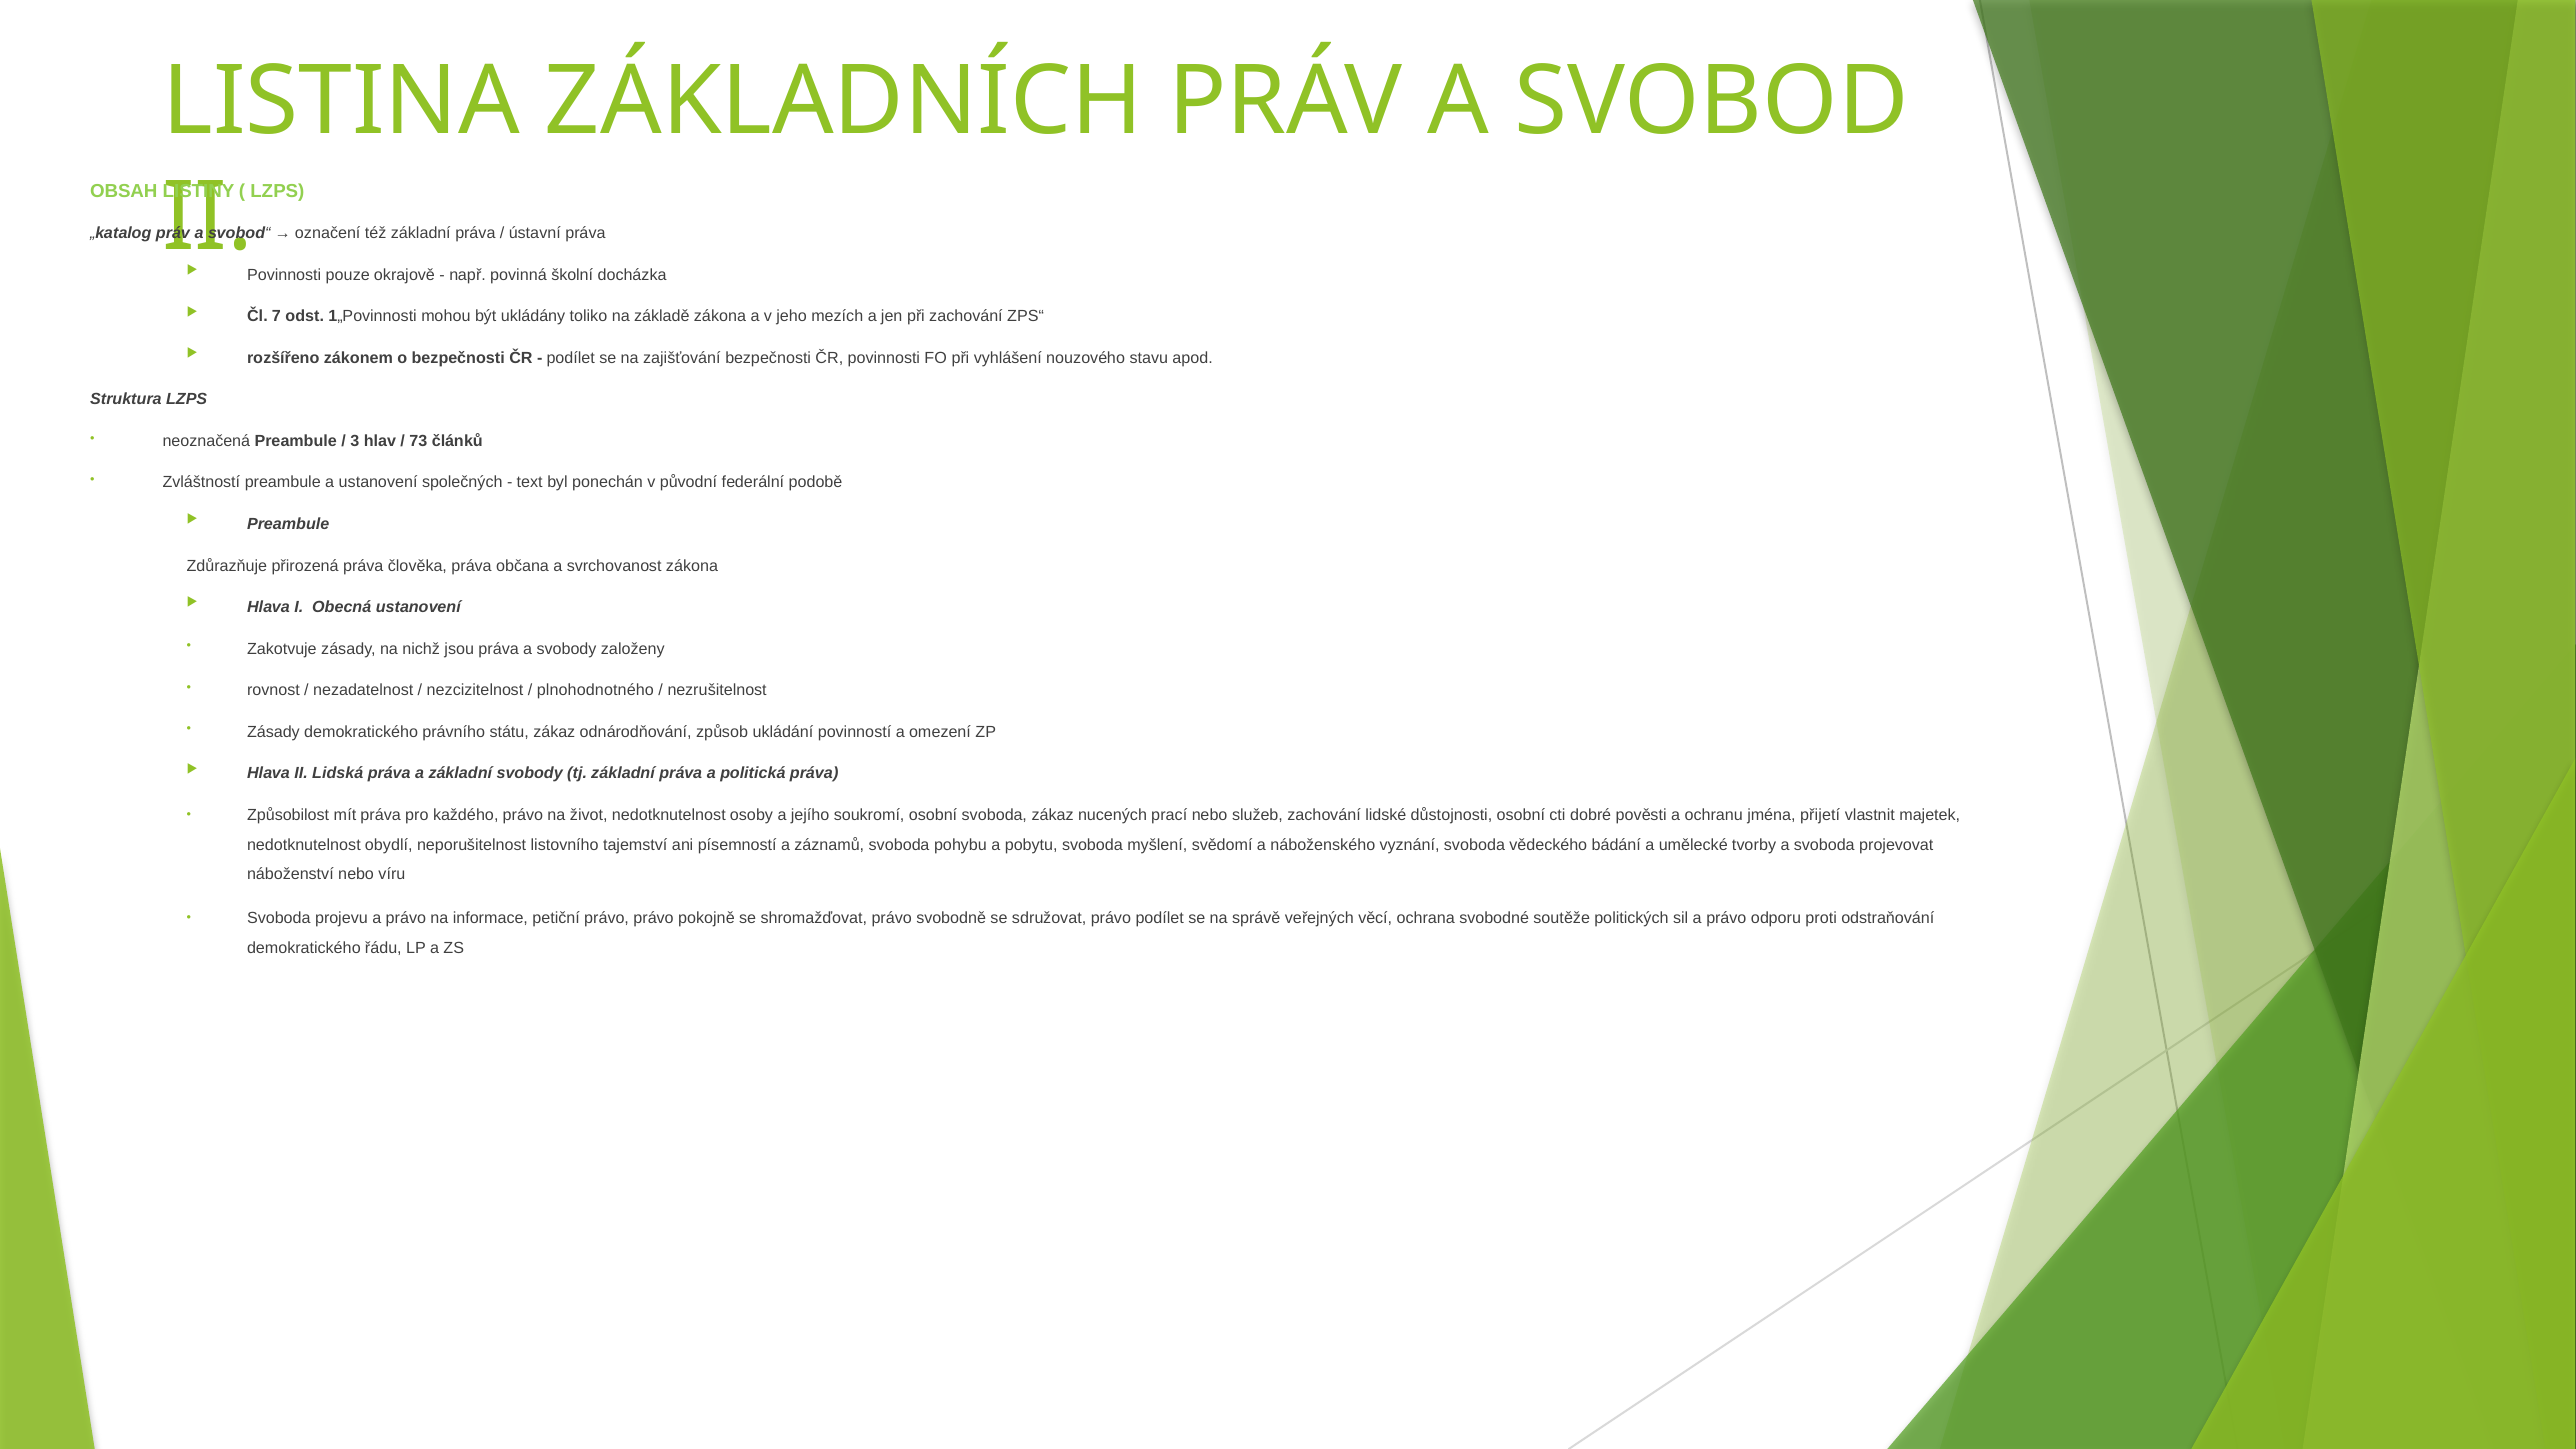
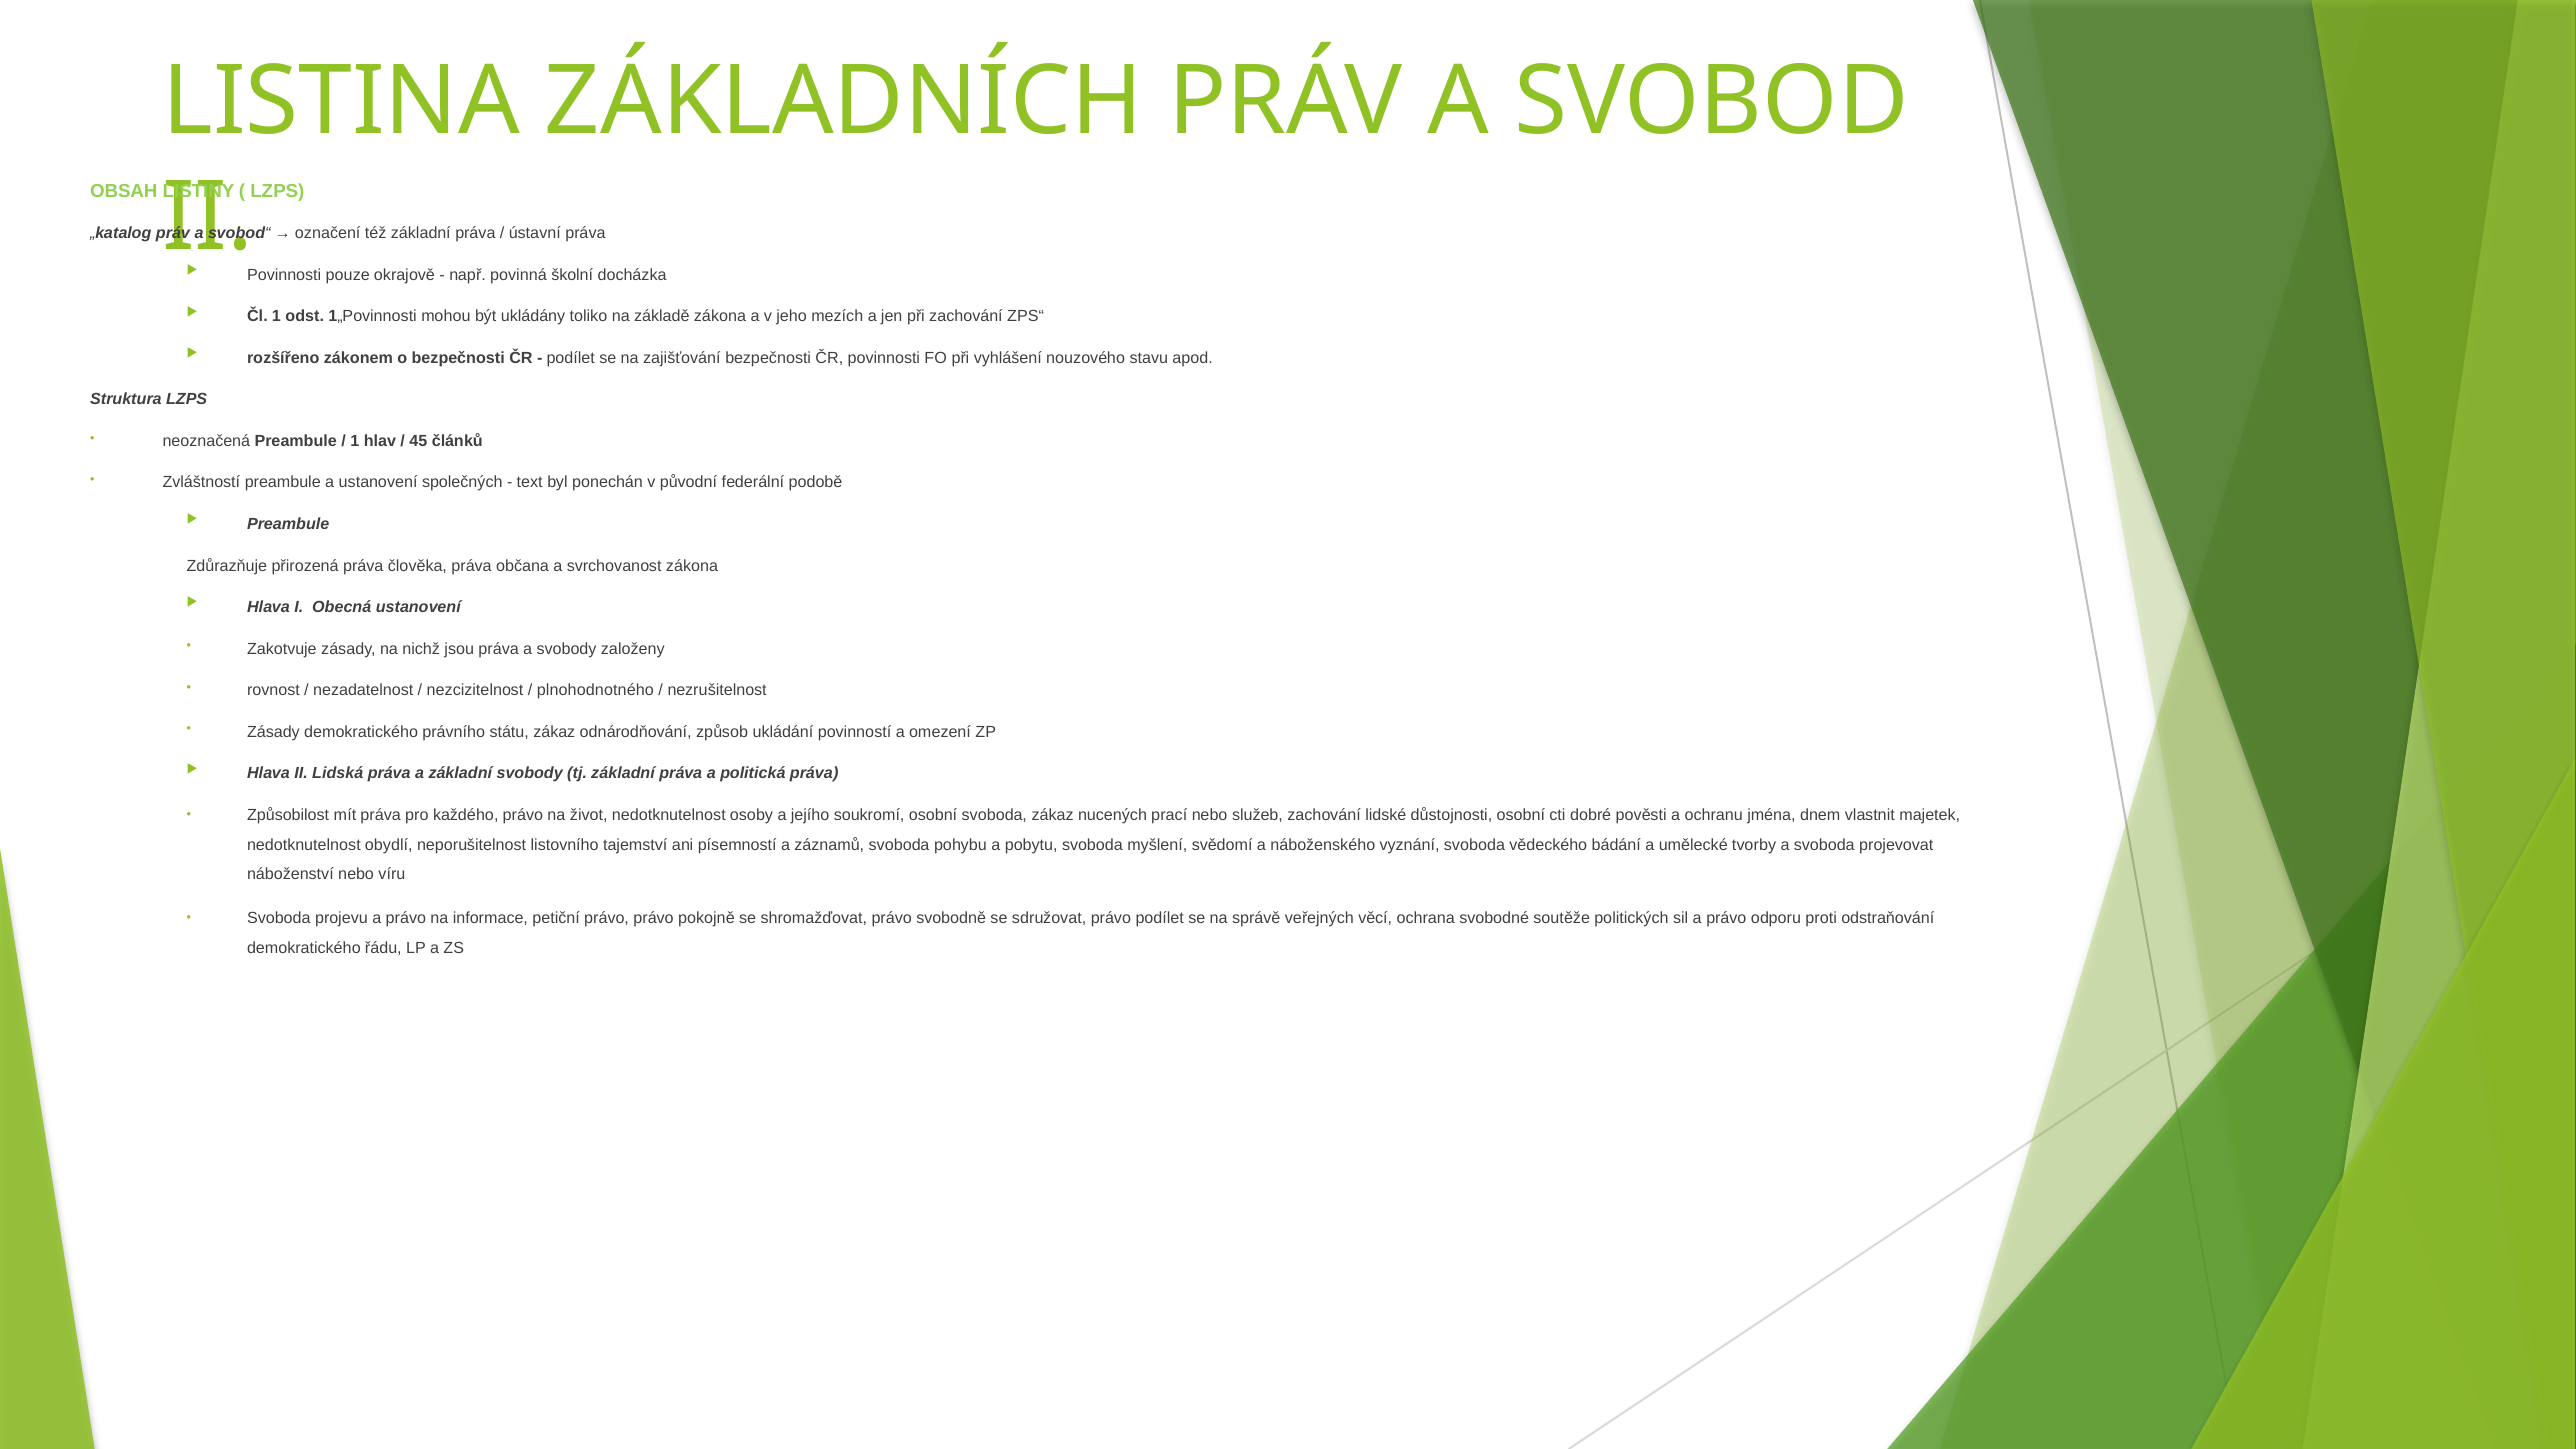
Čl 7: 7 -> 1
3 at (355, 441): 3 -> 1
73: 73 -> 45
přijetí: přijetí -> dnem
